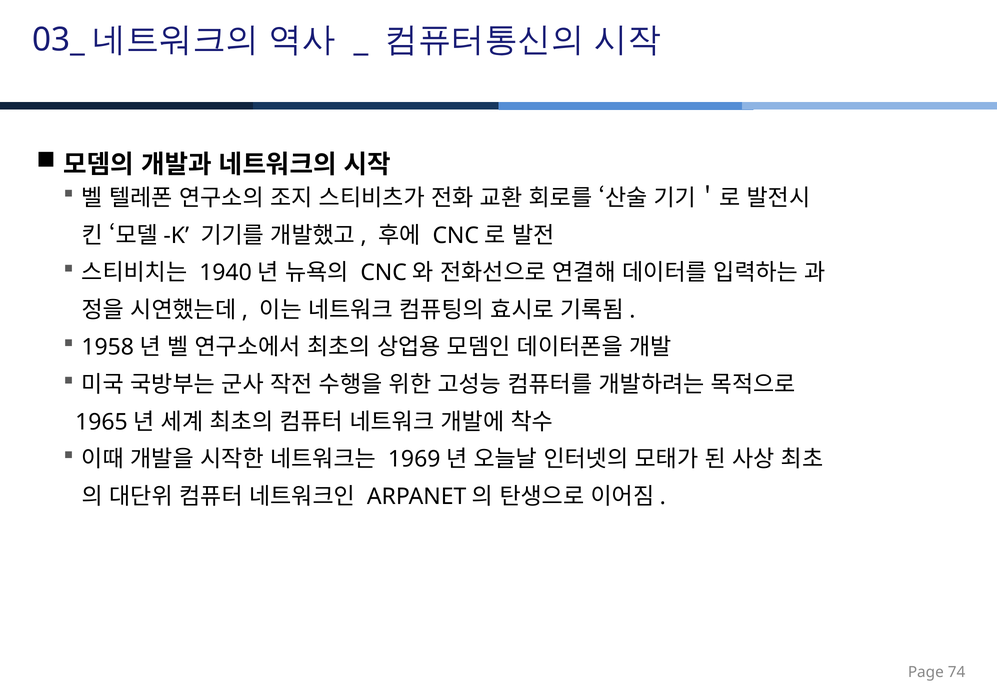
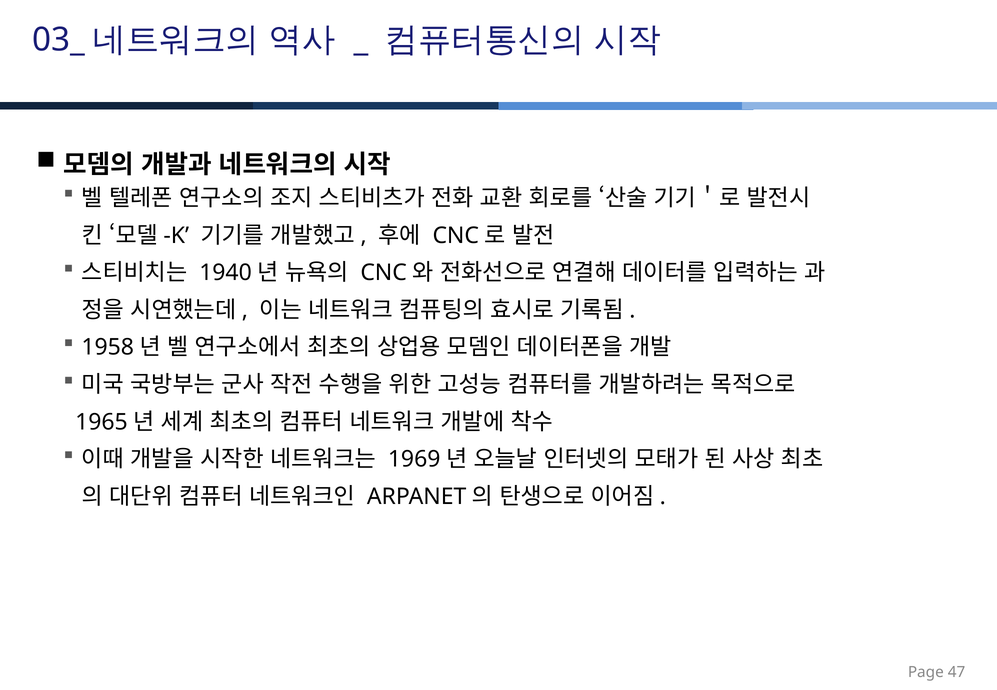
74: 74 -> 47
